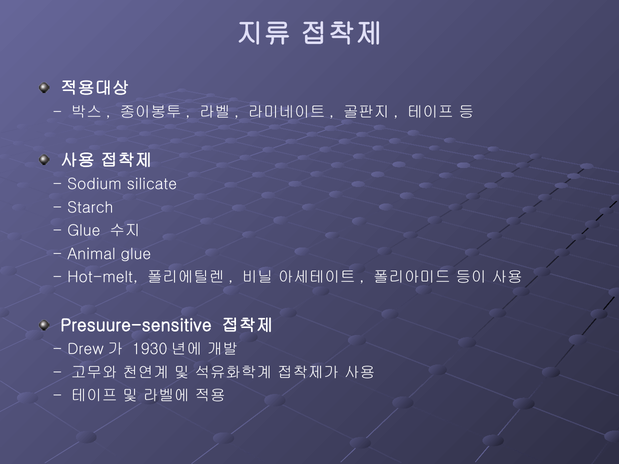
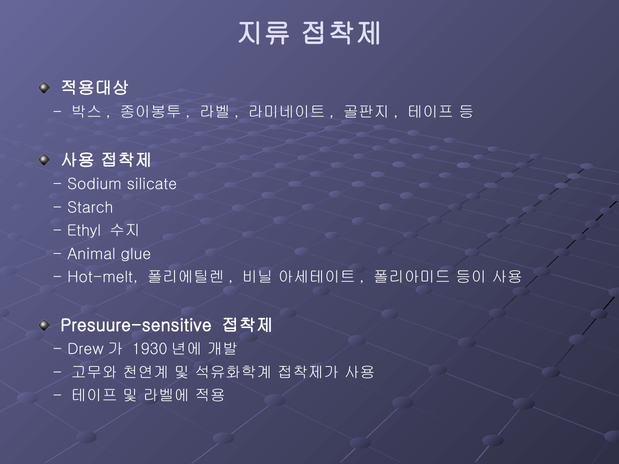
Glue at (84, 231): Glue -> Ethyl
